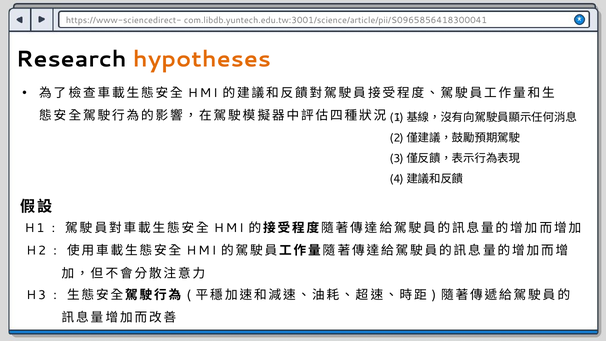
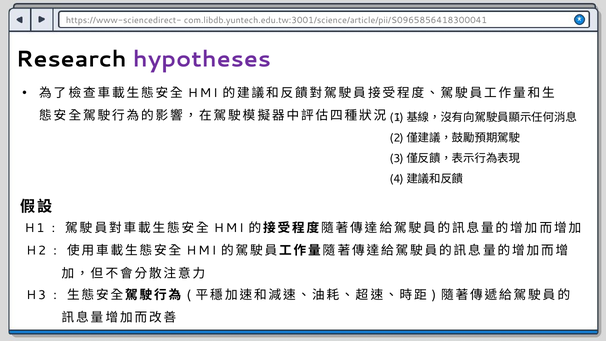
hypotheses colour: orange -> purple
